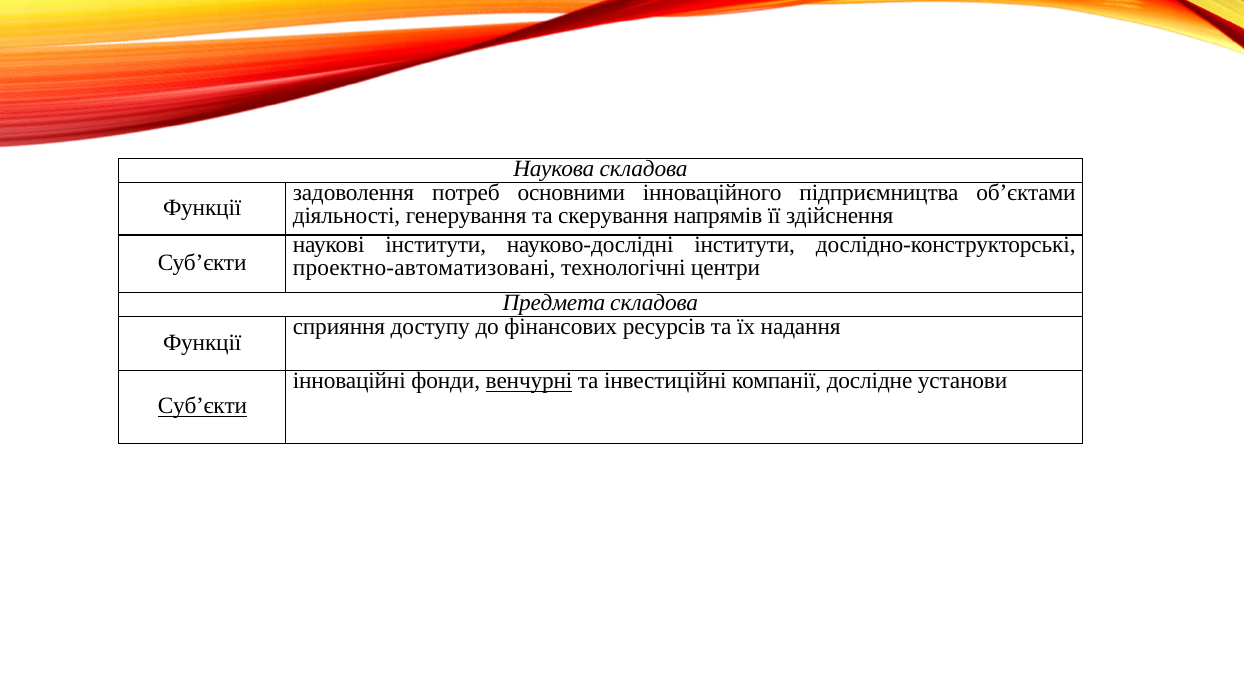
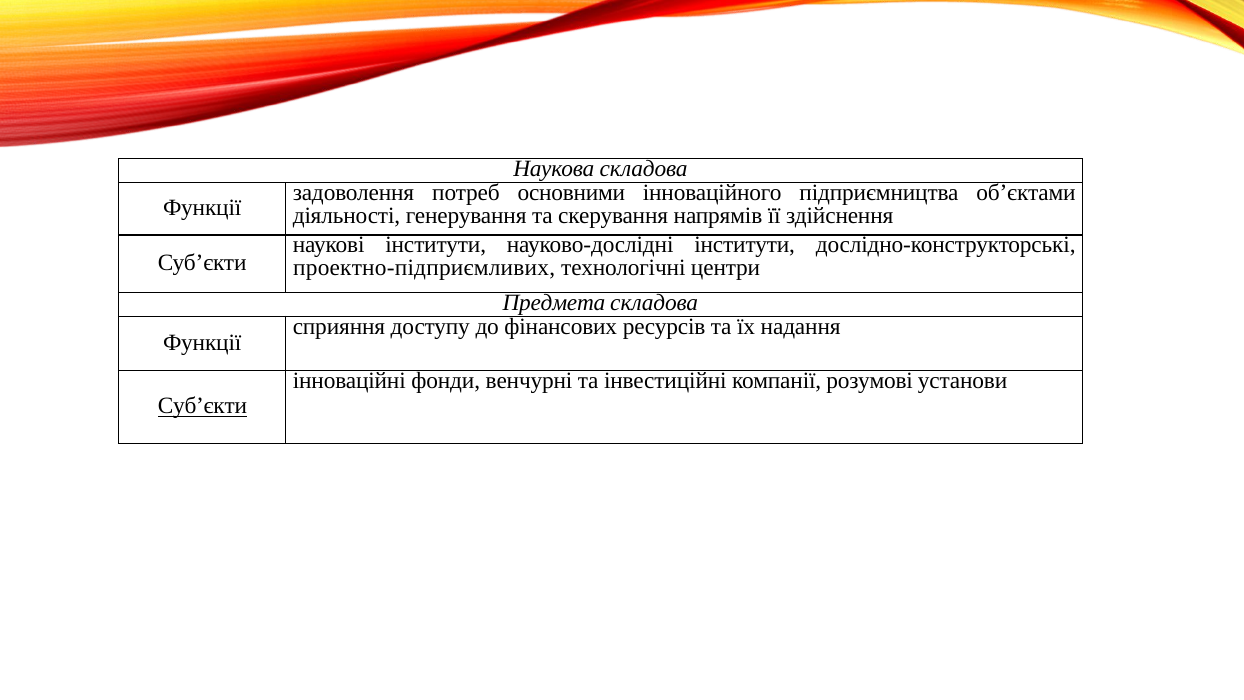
проектно-автоматизовані: проектно-автоматизовані -> проектно-підприємливих
венчурні underline: present -> none
дослідне: дослідне -> розумові
